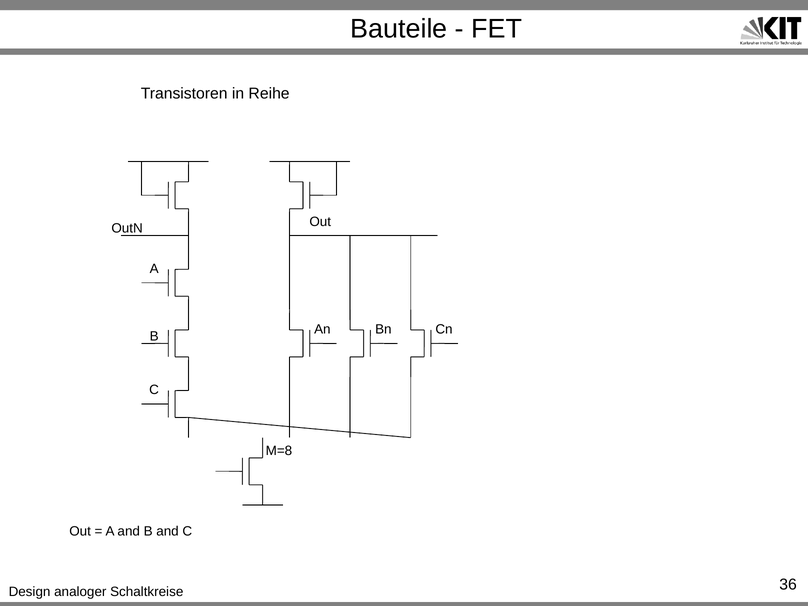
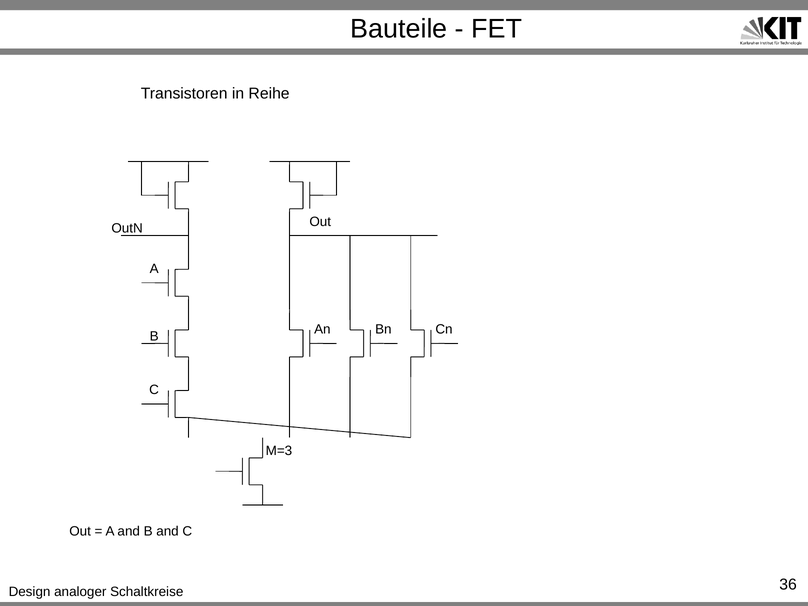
M=8: M=8 -> M=3
